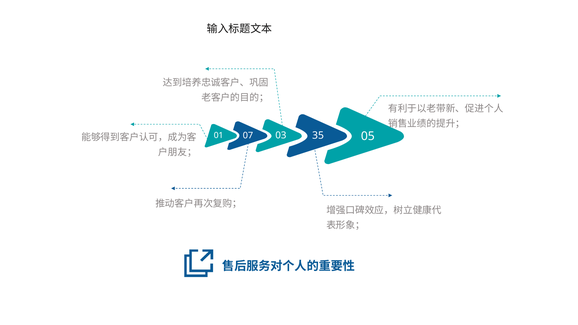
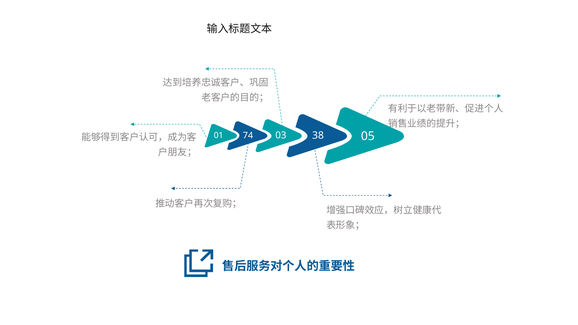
07: 07 -> 74
35: 35 -> 38
